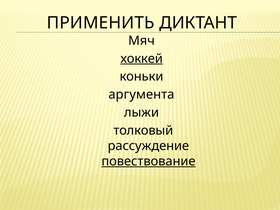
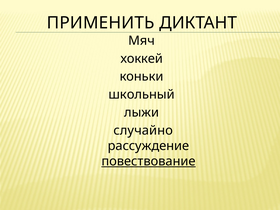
хоккей underline: present -> none
аргумента: аргумента -> школьный
толковый: толковый -> случайно
